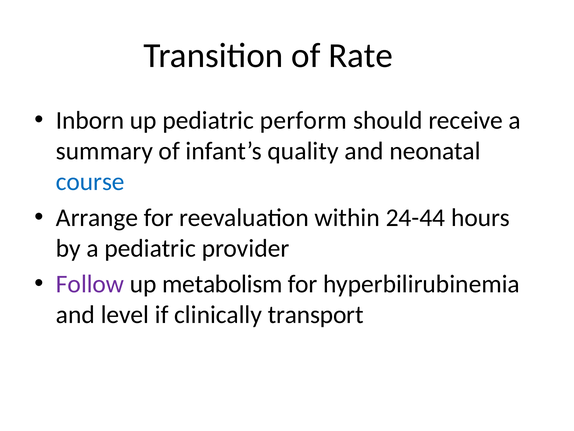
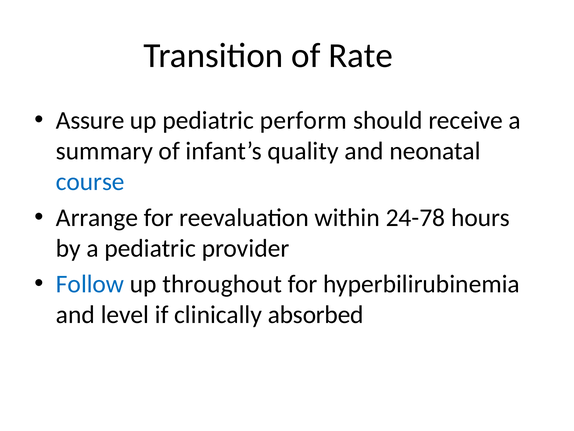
Inborn: Inborn -> Assure
24-44: 24-44 -> 24-78
Follow colour: purple -> blue
metabolism: metabolism -> throughout
transport: transport -> absorbed
